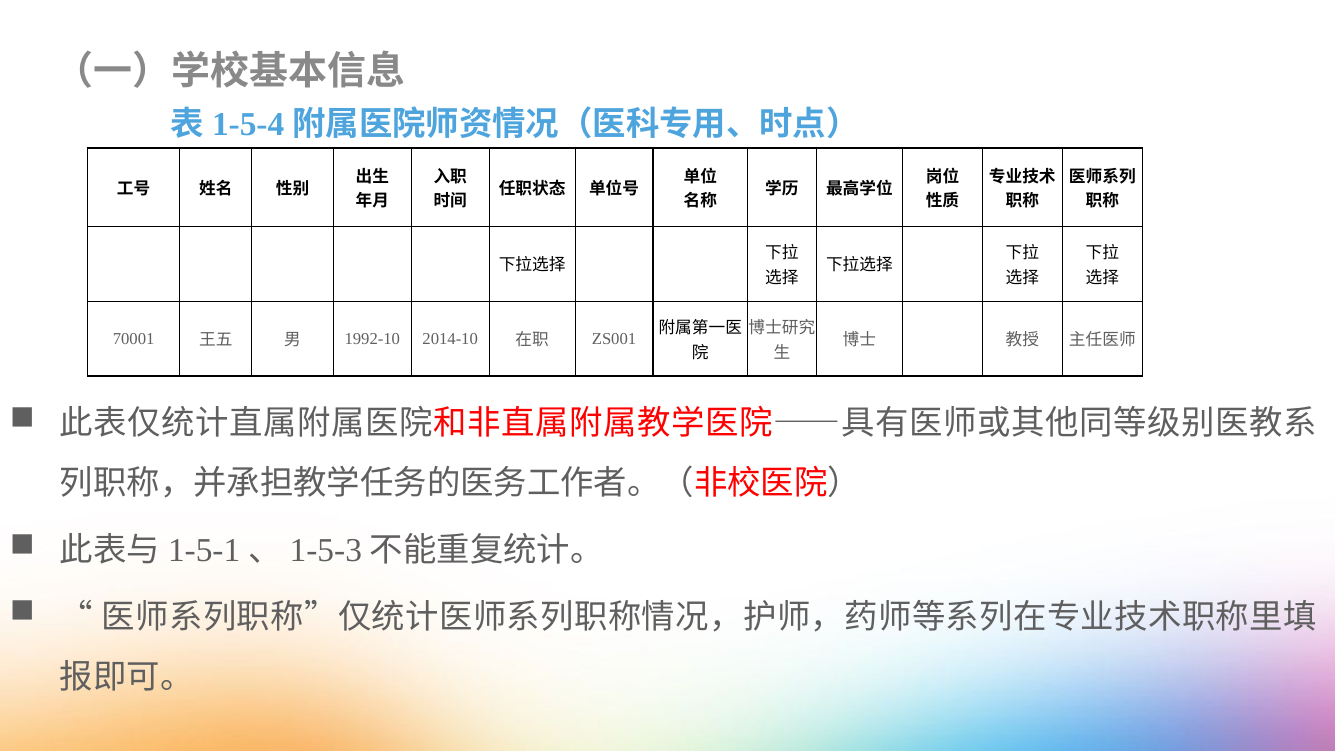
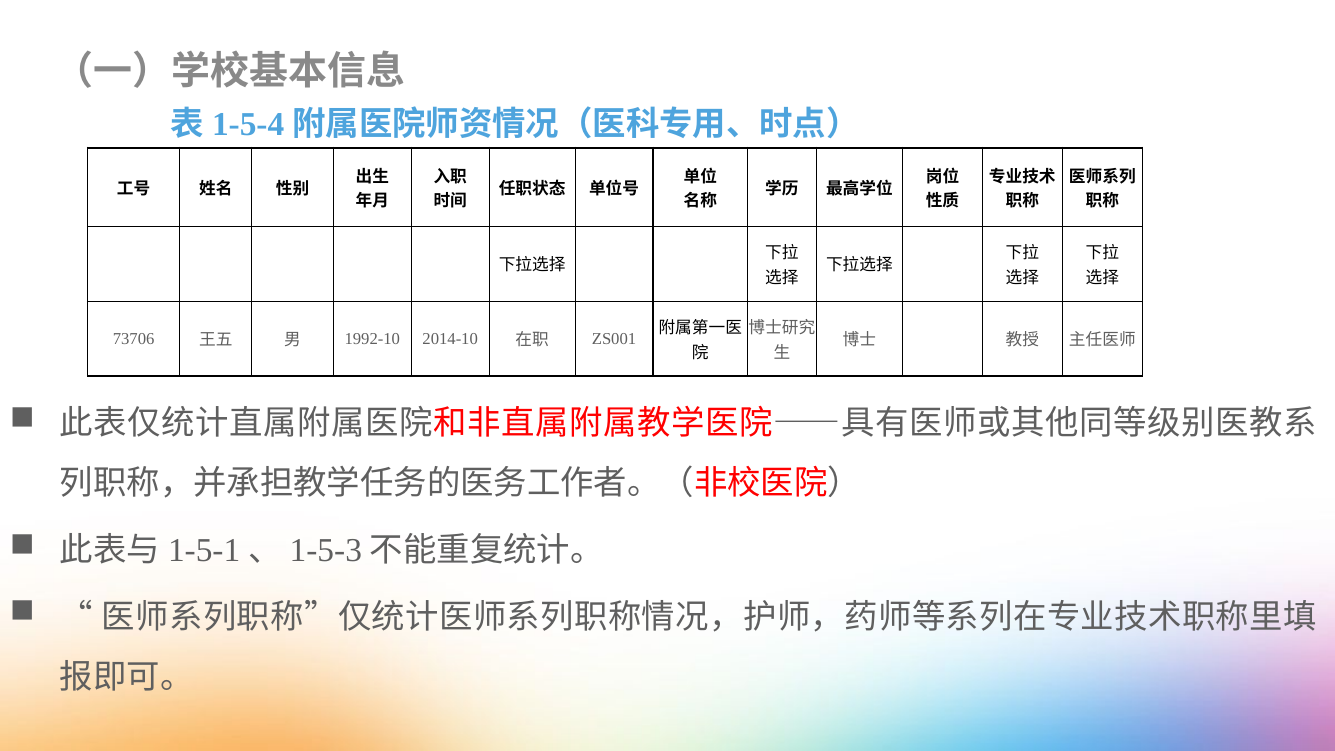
70001: 70001 -> 73706
